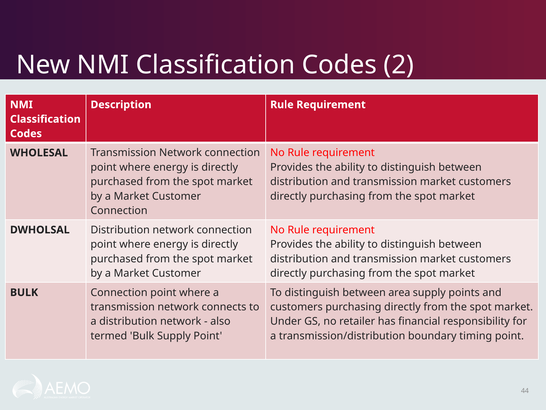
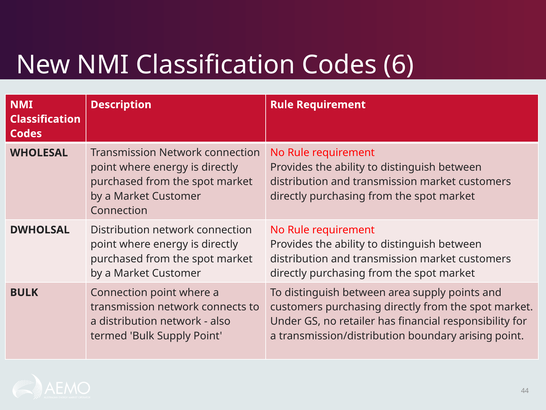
2: 2 -> 6
timing: timing -> arising
